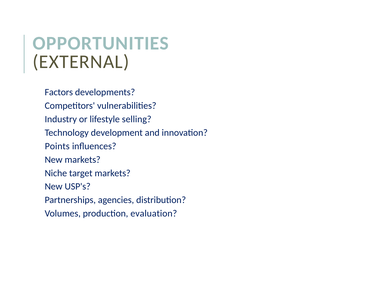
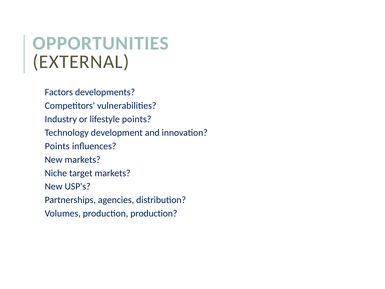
lifestyle selling: selling -> points
production evaluation: evaluation -> production
